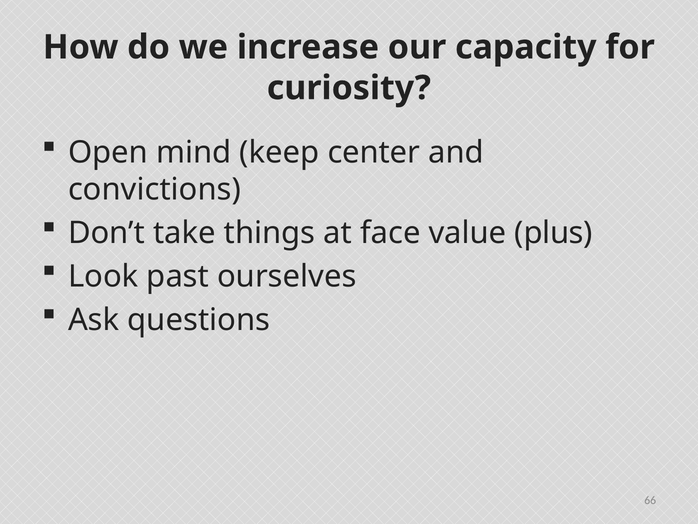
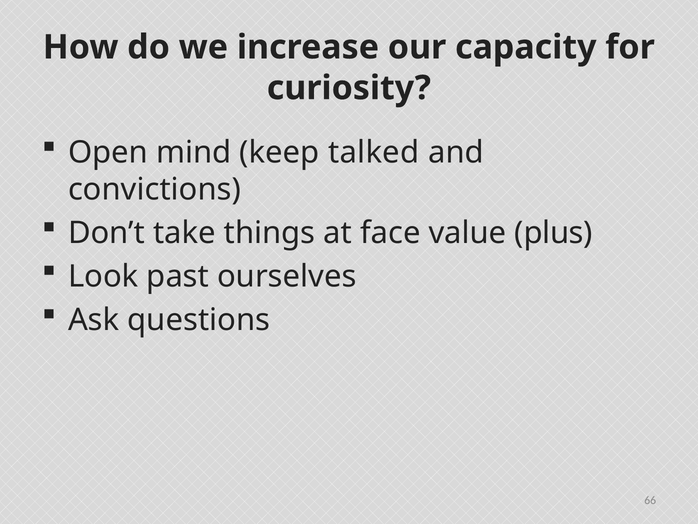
center: center -> talked
